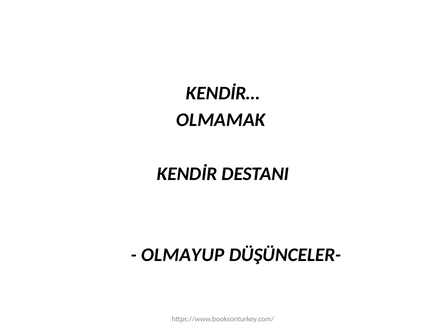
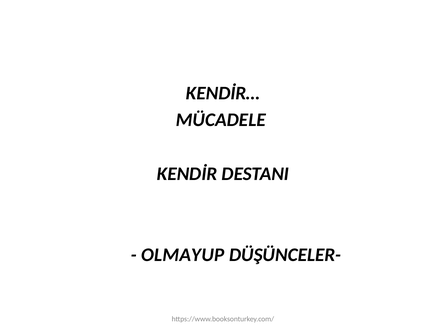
OLMAMAK: OLMAMAK -> MÜCADELE
